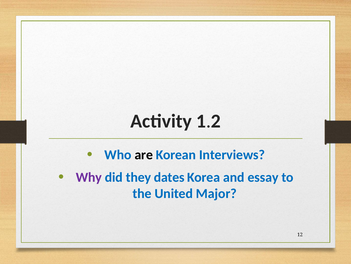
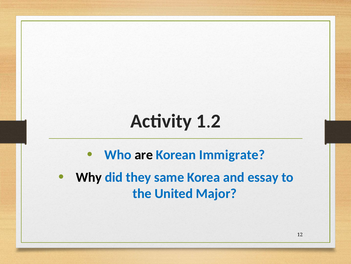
Interviews: Interviews -> Immigrate
Why colour: purple -> black
dates: dates -> same
